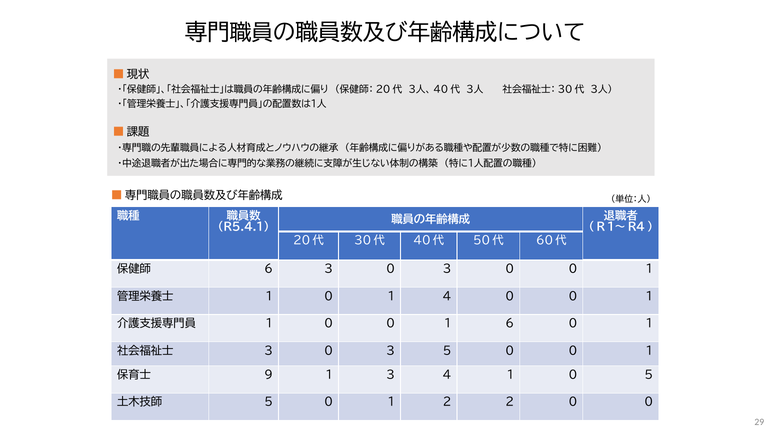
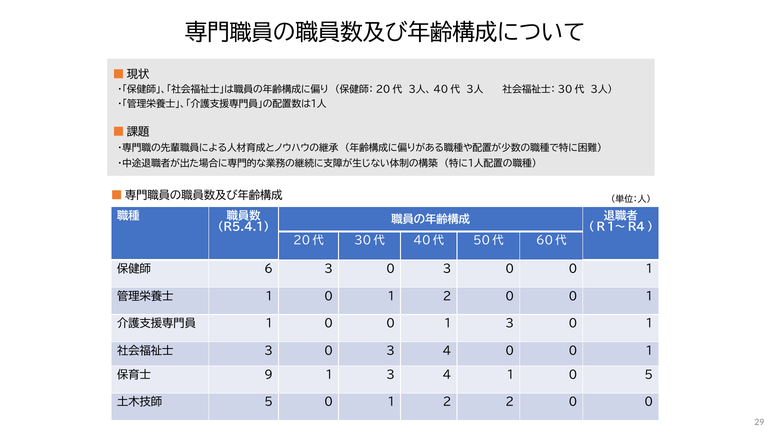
1 0 1 4: 4 -> 2
0 1 6: 6 -> 3
0 3 5: 5 -> 4
